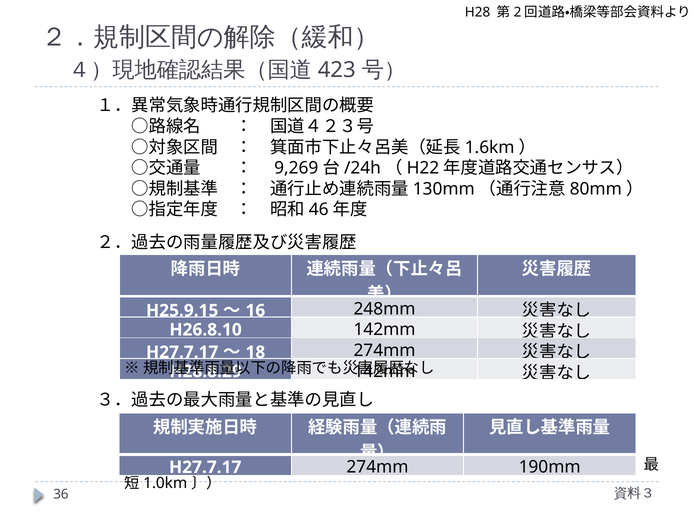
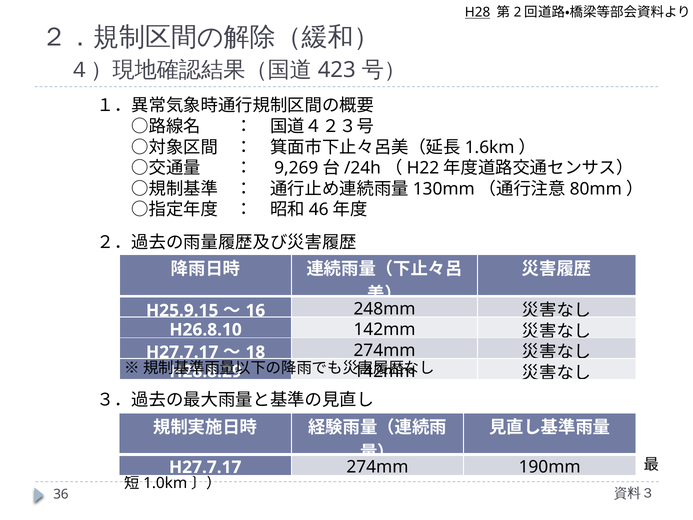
H28 underline: none -> present
